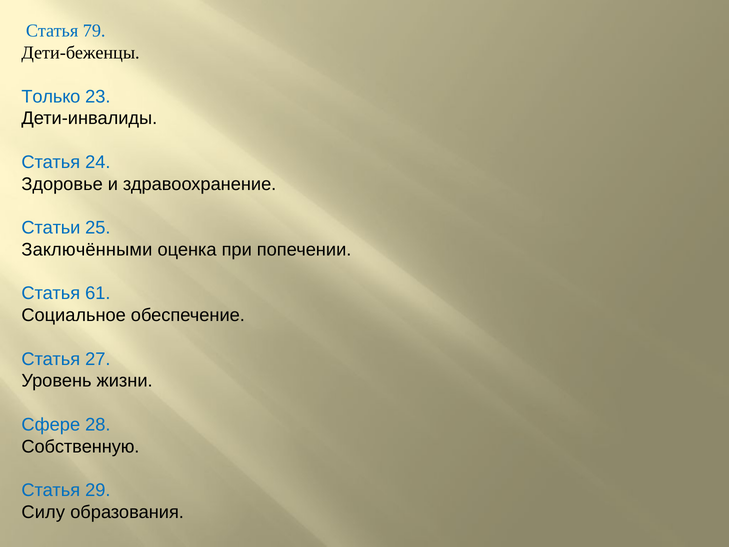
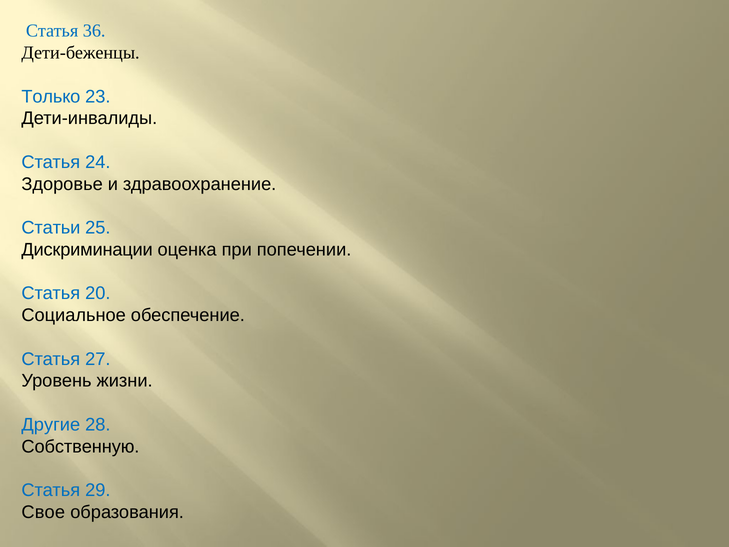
79: 79 -> 36
Заключёнными: Заключёнными -> Дискриминации
61: 61 -> 20
Сфере: Сфере -> Другие
Силу: Силу -> Свое
